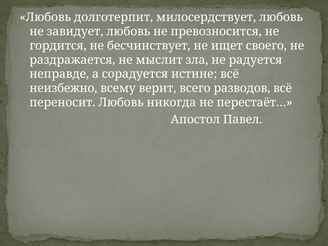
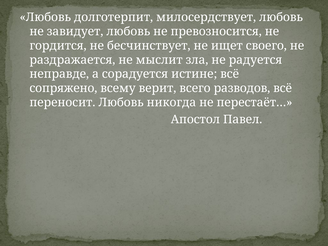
неизбежно: неизбежно -> сопряжено
